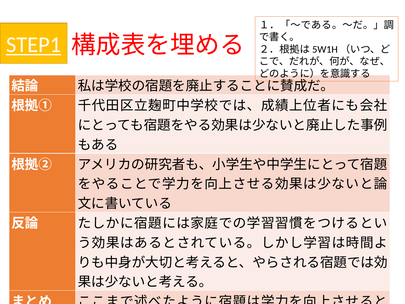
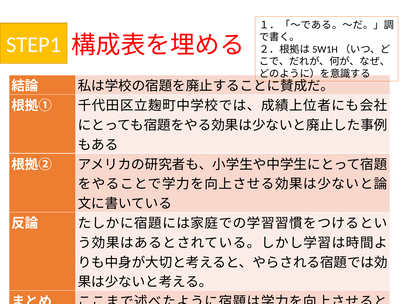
STEP1 underline: present -> none
